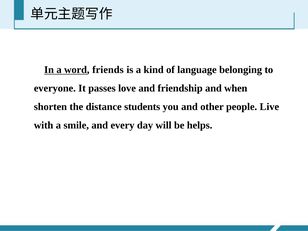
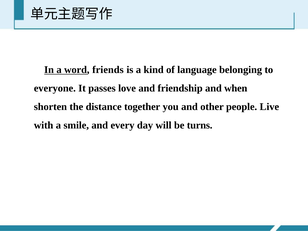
students: students -> together
helps: helps -> turns
